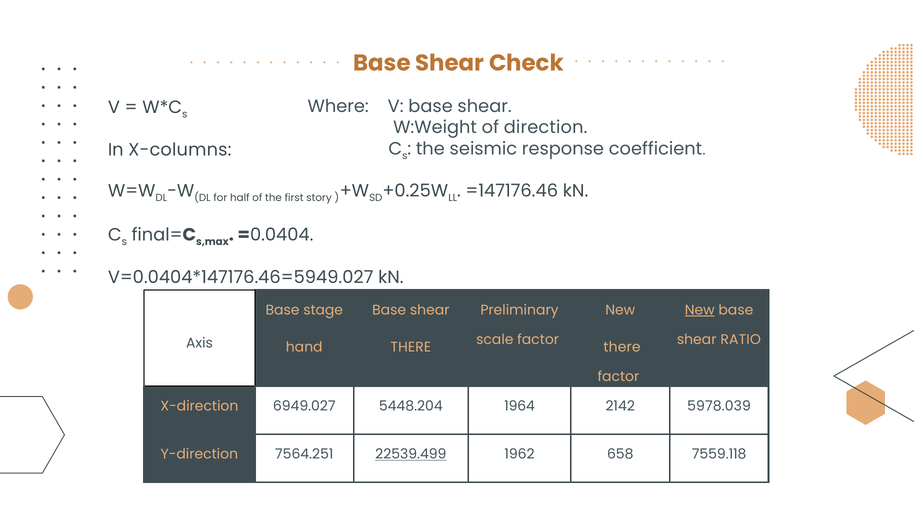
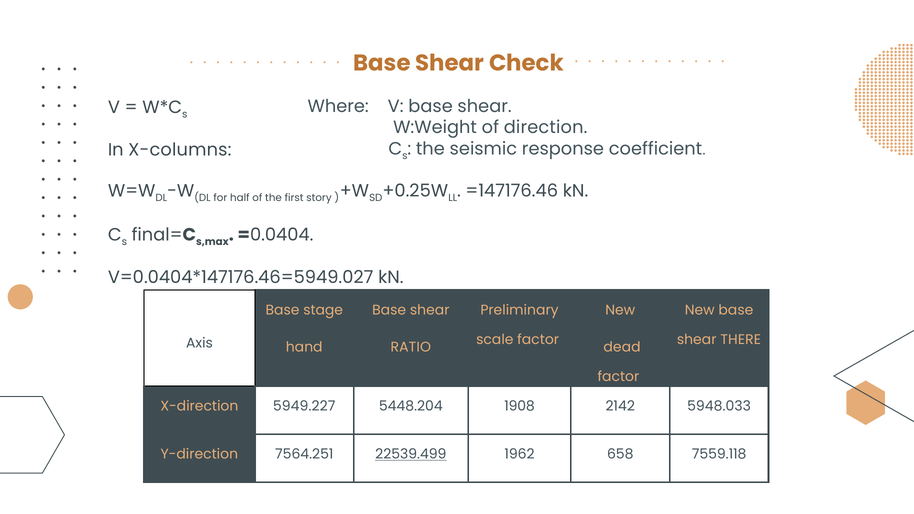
New at (700, 310) underline: present -> none
RATIO: RATIO -> THERE
THERE at (411, 347): THERE -> RATIO
there at (622, 347): there -> dead
6949.027: 6949.027 -> 5949.227
1964: 1964 -> 1908
5978.039: 5978.039 -> 5948.033
